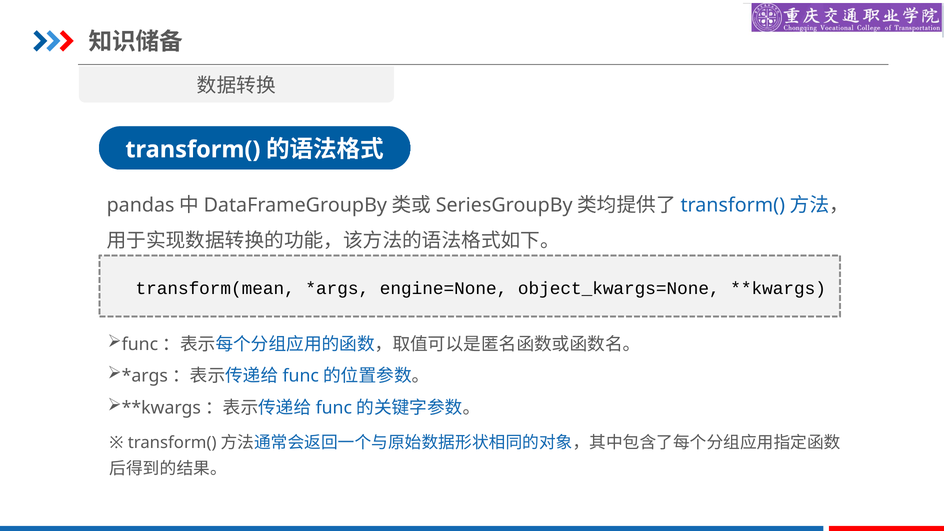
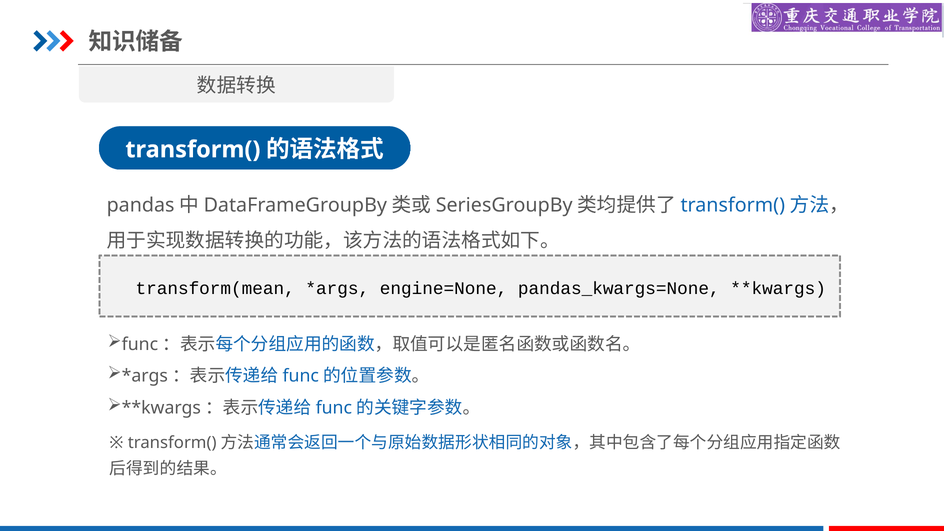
object_kwargs=None: object_kwargs=None -> pandas_kwargs=None
